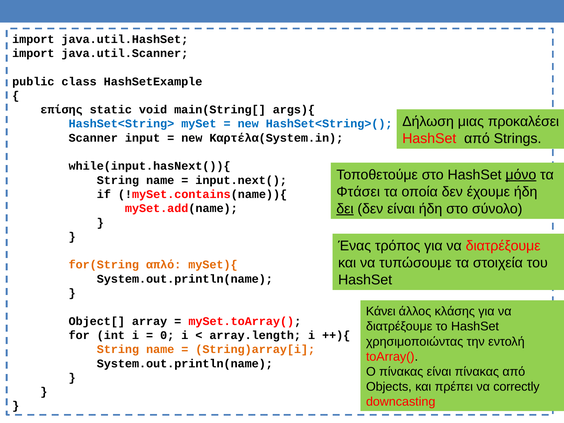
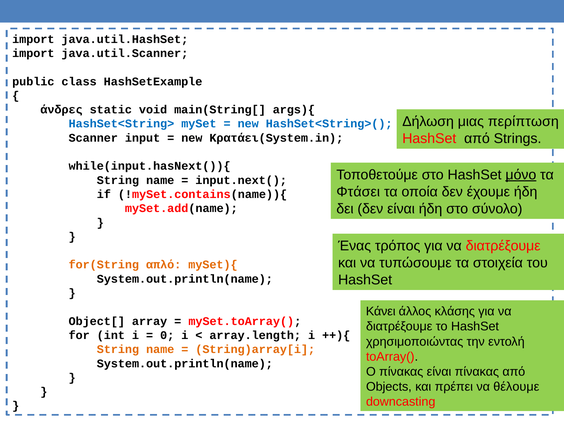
επίσης: επίσης -> άνδρες
προκαλέσει: προκαλέσει -> περίπτωση
Καρτέλα(System.in: Καρτέλα(System.in -> Κρατάει(System.in
δει underline: present -> none
correctly: correctly -> θέλουμε
